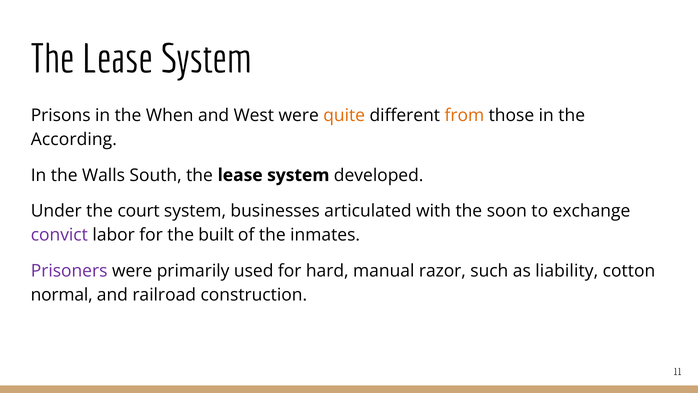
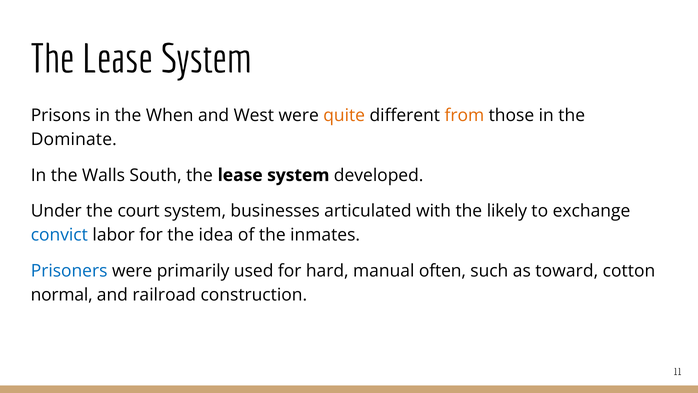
According: According -> Dominate
soon: soon -> likely
convict colour: purple -> blue
built: built -> idea
Prisoners colour: purple -> blue
razor: razor -> often
liability: liability -> toward
